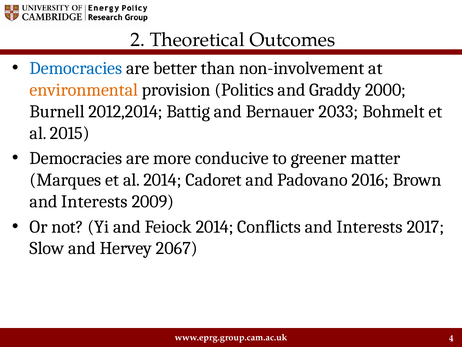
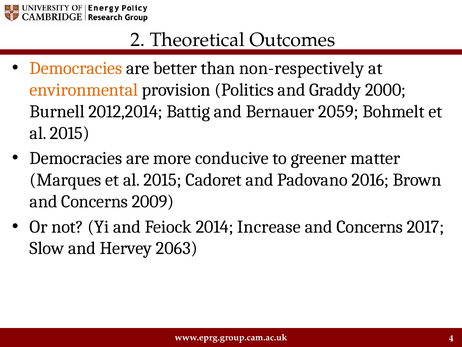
Democracies at (76, 68) colour: blue -> orange
non-involvement: non-involvement -> non-respectively
2033: 2033 -> 2059
Marques et al 2014: 2014 -> 2015
Interests at (94, 201): Interests -> Concerns
Conflicts: Conflicts -> Increase
Interests at (370, 226): Interests -> Concerns
2067: 2067 -> 2063
